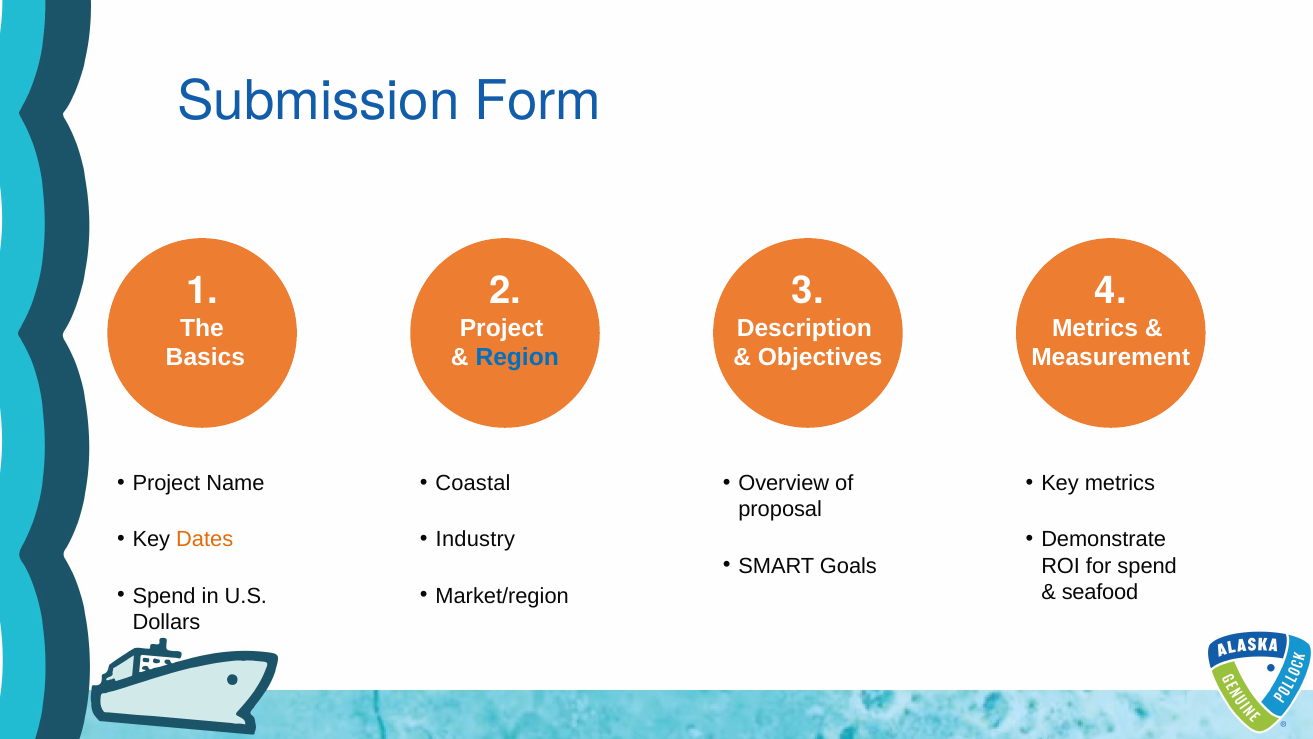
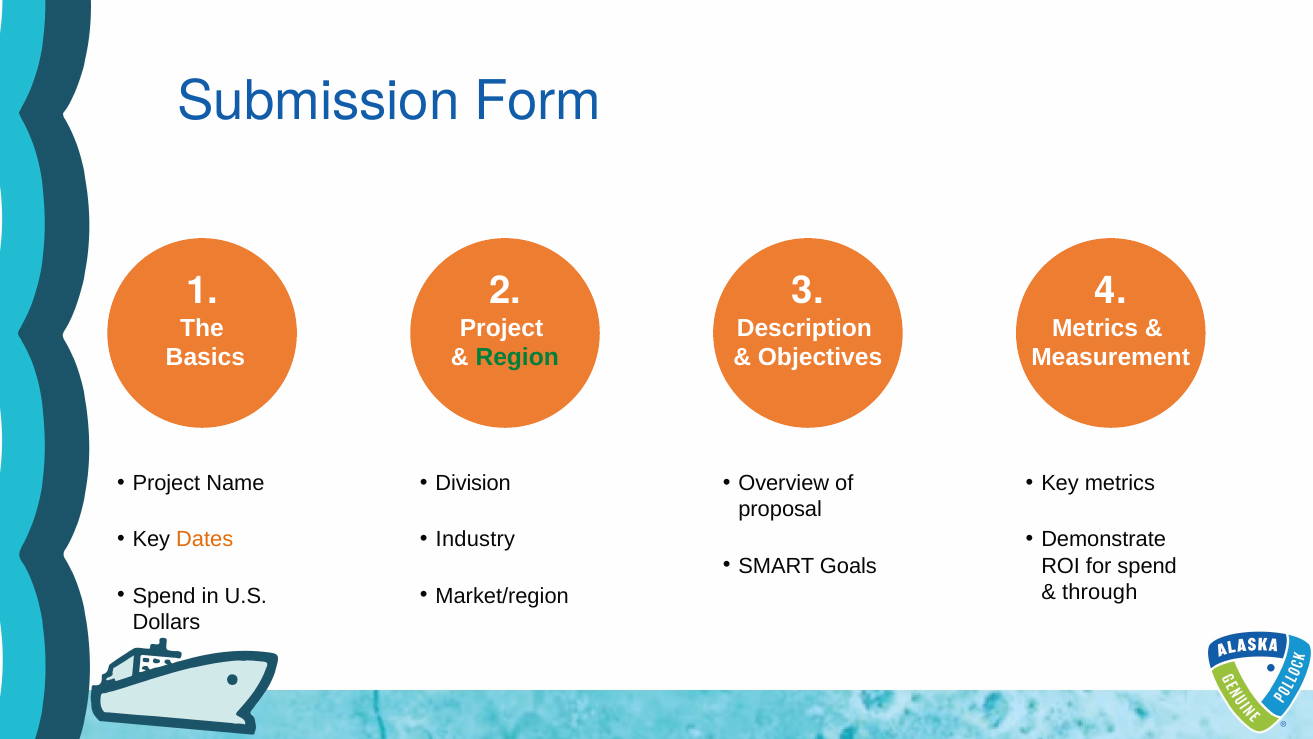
Region colour: blue -> green
Coastal: Coastal -> Division
seafood: seafood -> through
